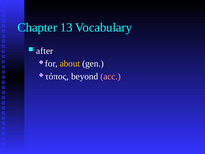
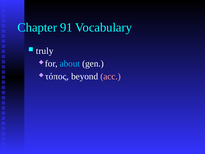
13: 13 -> 91
after: after -> truly
about colour: yellow -> light blue
